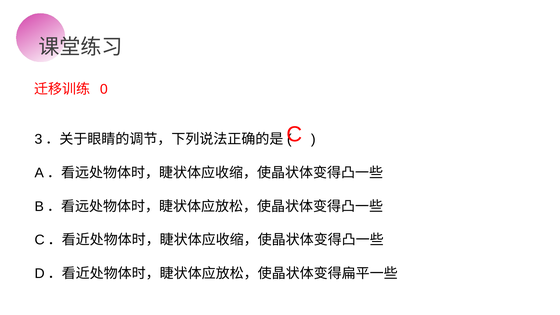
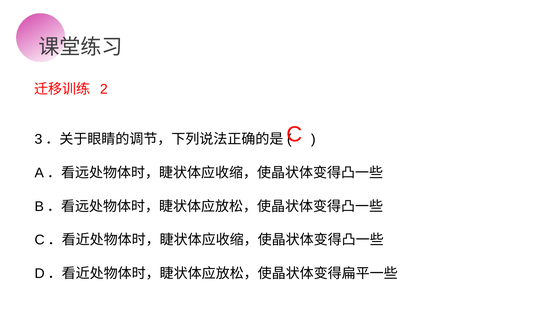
0: 0 -> 2
